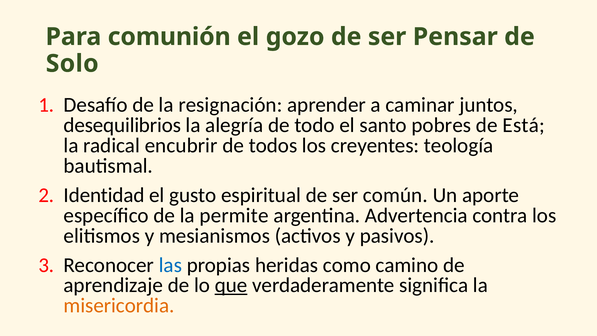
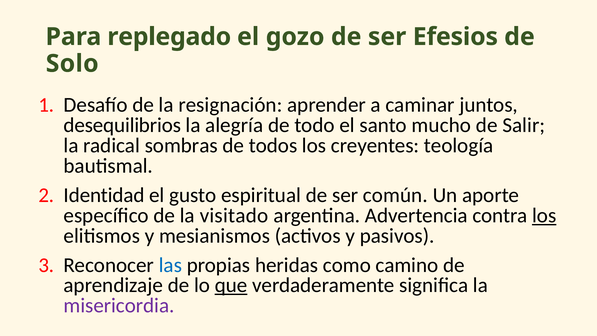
comunión: comunión -> replegado
Pensar: Pensar -> Efesios
pobres: pobres -> mucho
Está: Está -> Salir
encubrir: encubrir -> sombras
permite: permite -> visitado
los at (544, 215) underline: none -> present
misericordia colour: orange -> purple
